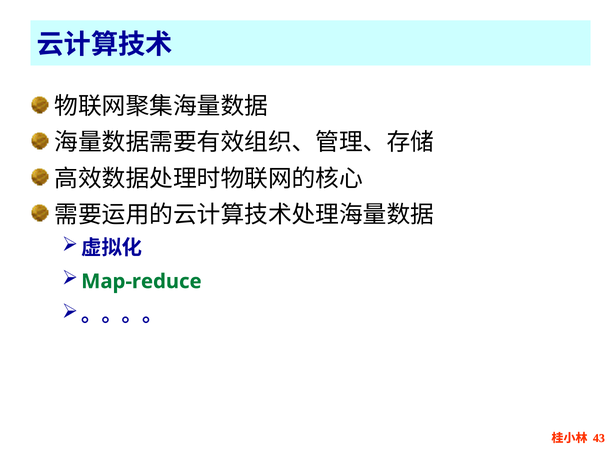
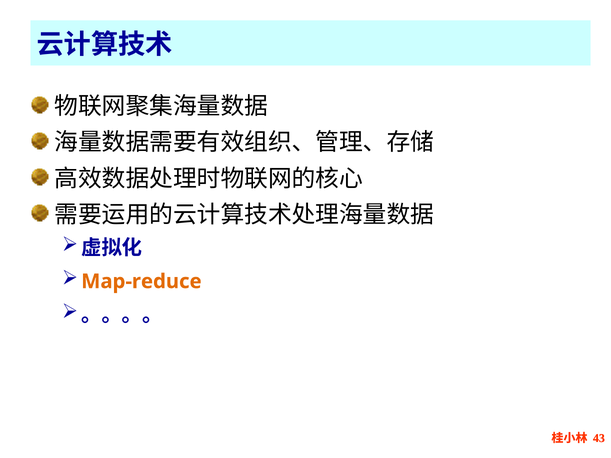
Map-reduce colour: green -> orange
